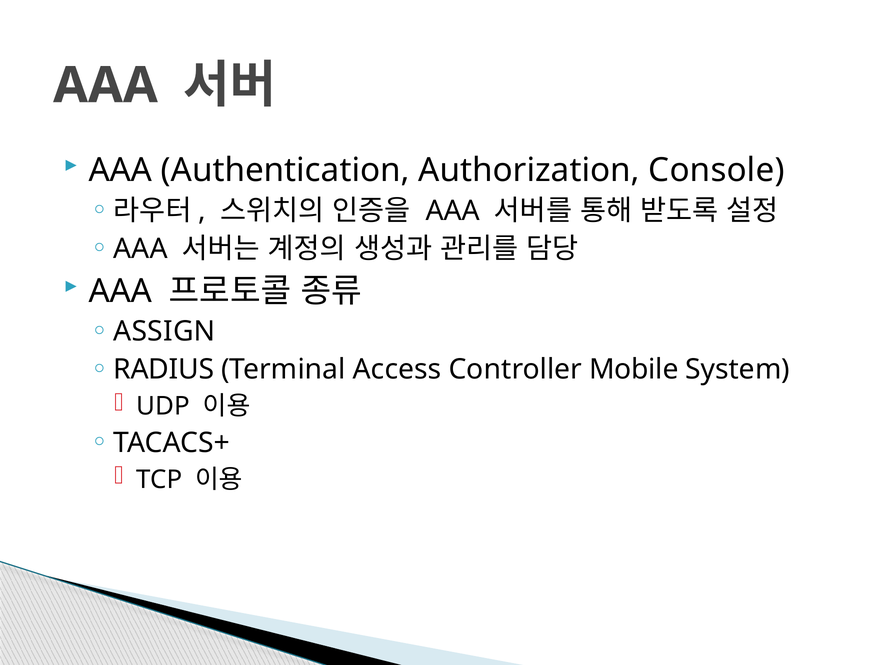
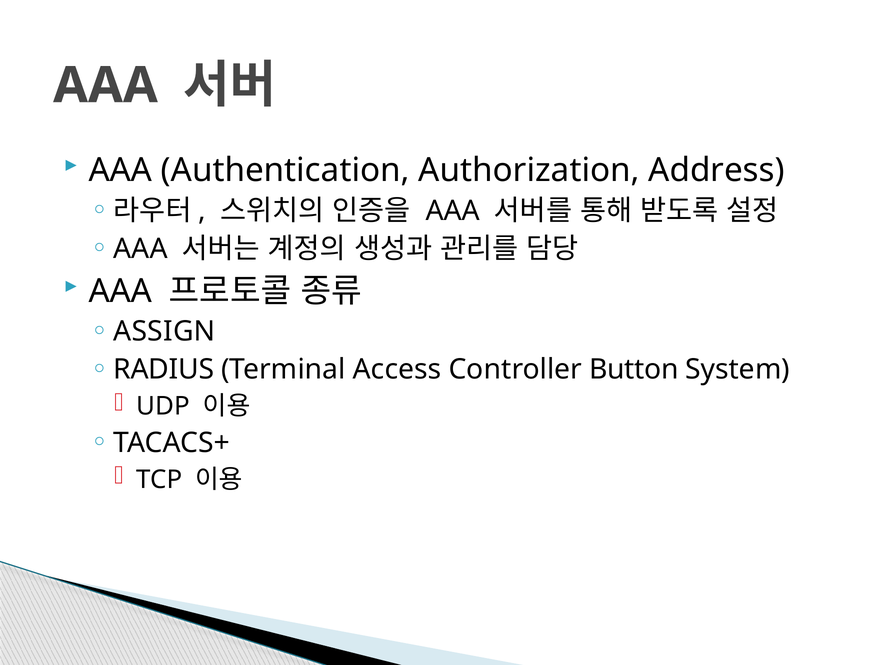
Console: Console -> Address
Mobile: Mobile -> Button
